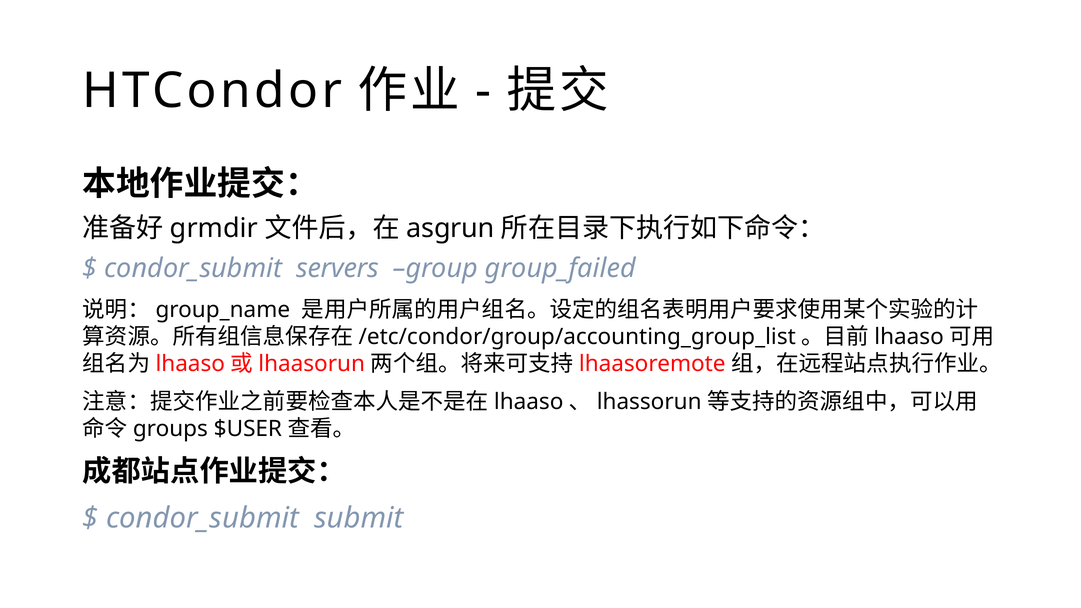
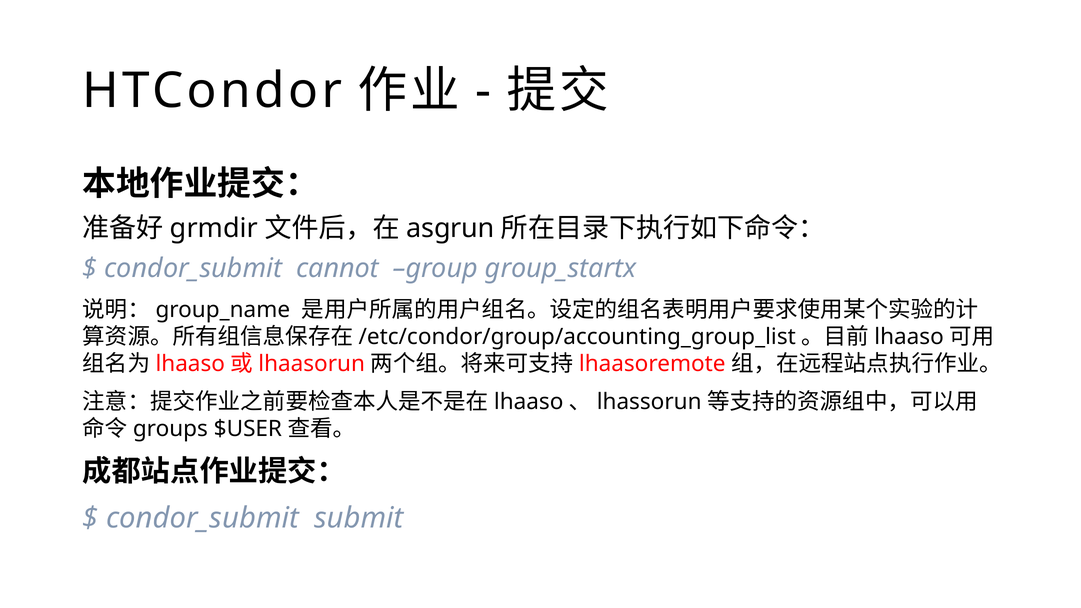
servers: servers -> cannot
group_failed: group_failed -> group_startx
